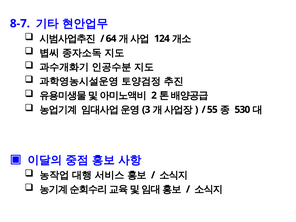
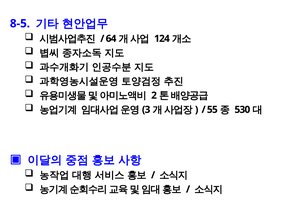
8-7: 8-7 -> 8-5
